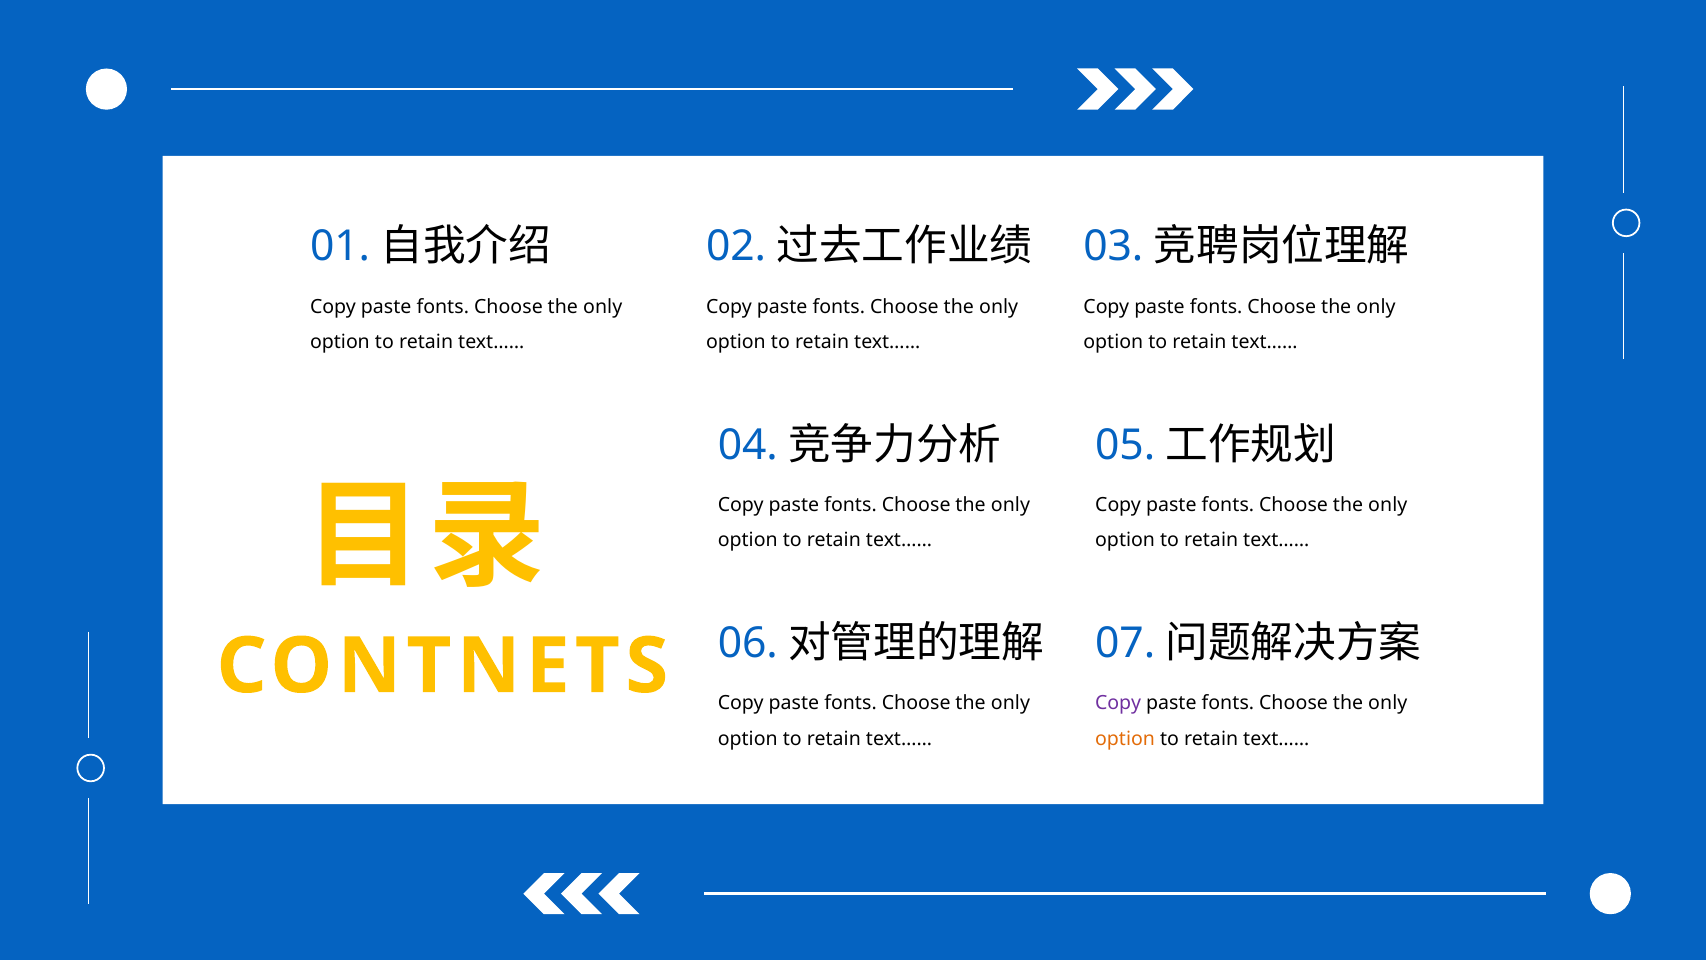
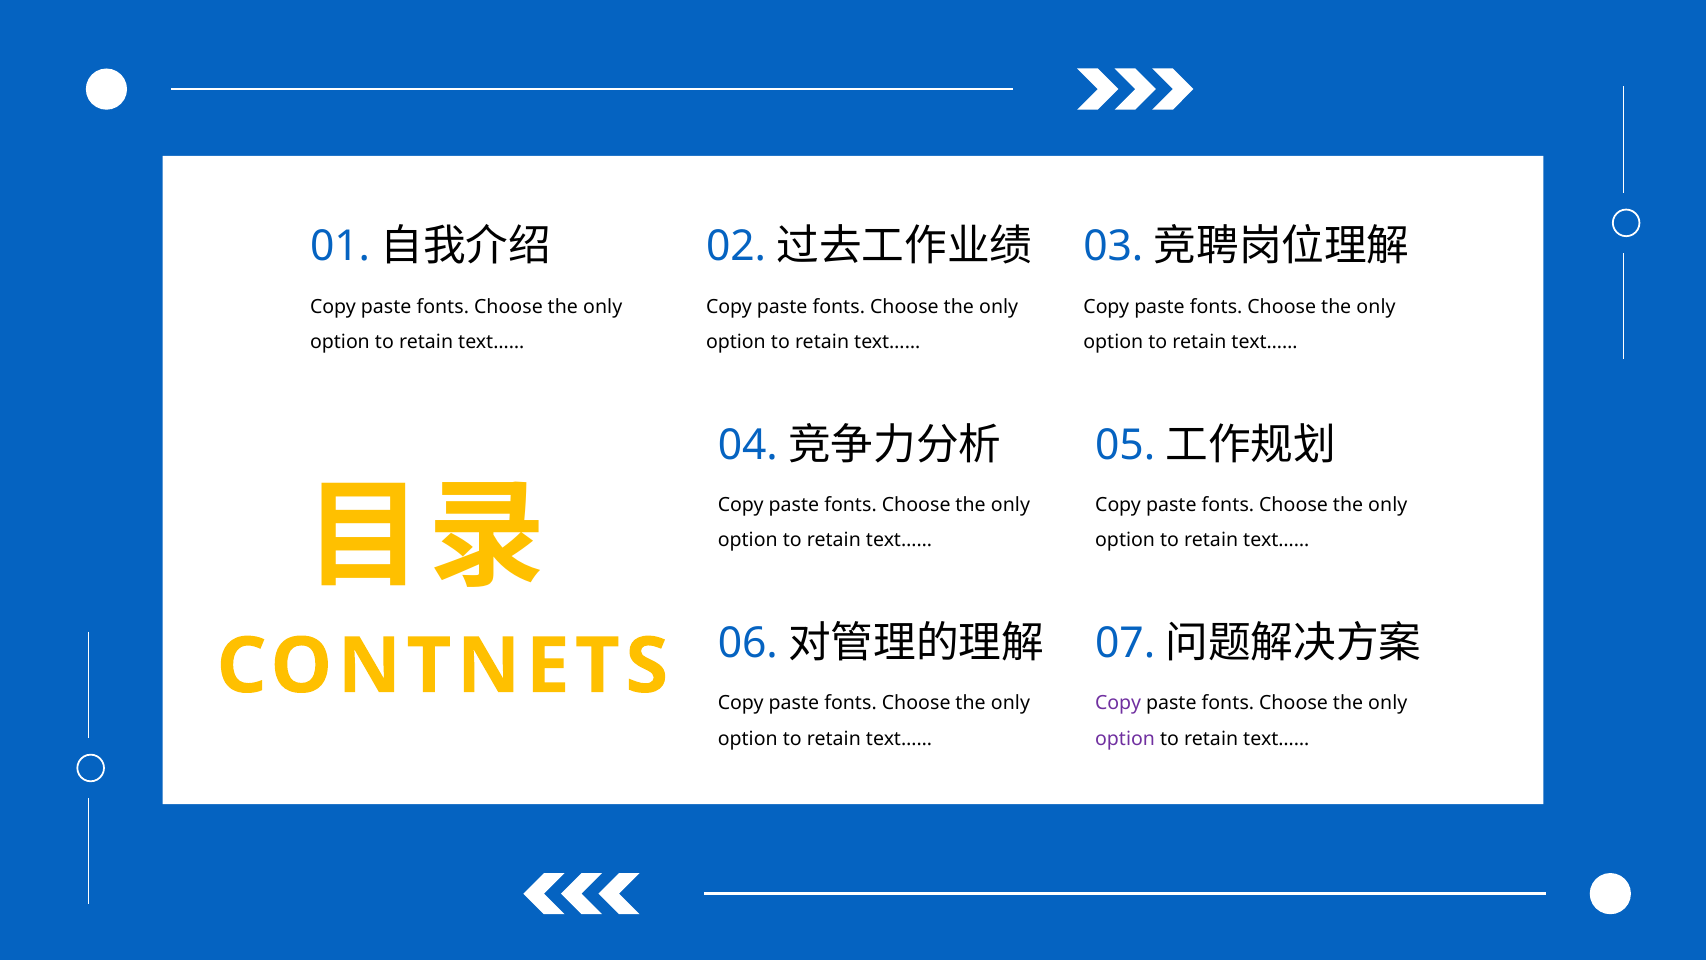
option at (1125, 738) colour: orange -> purple
